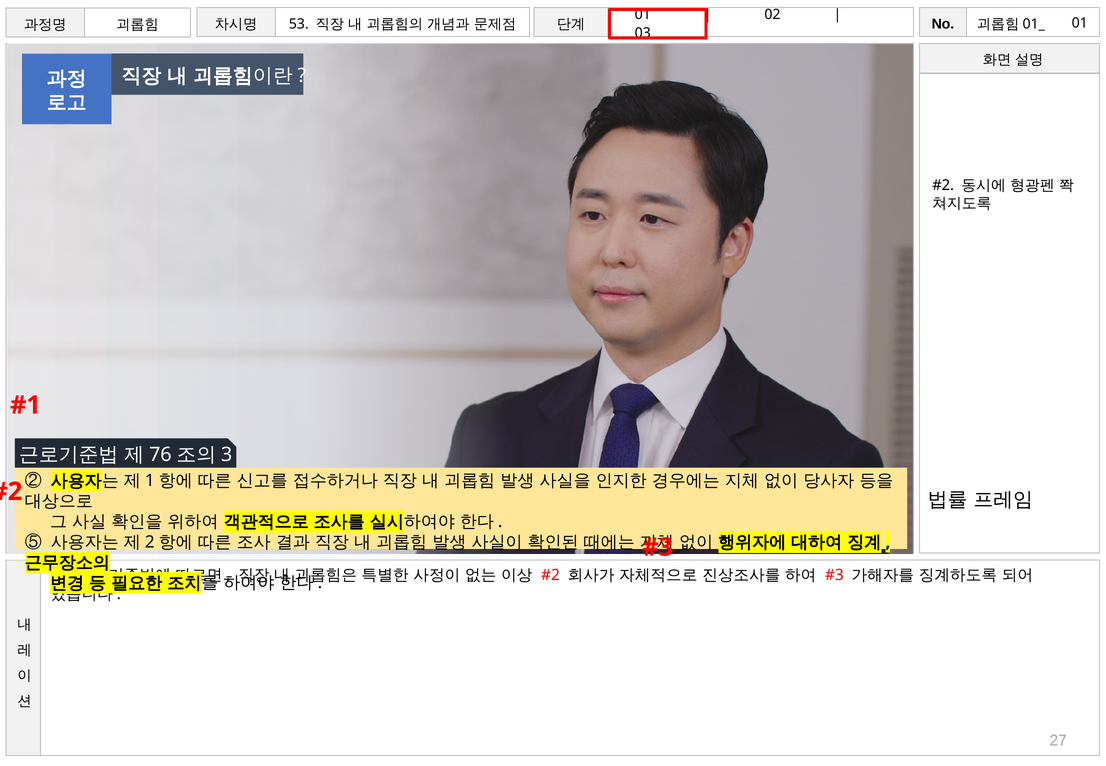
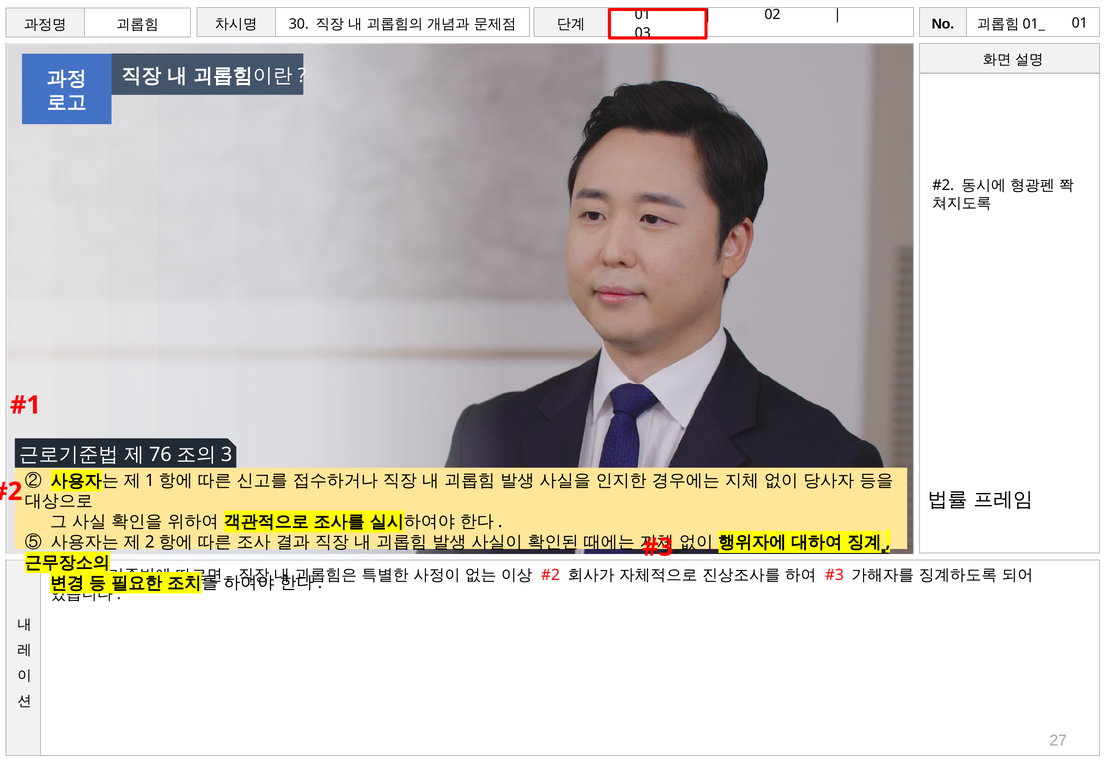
53: 53 -> 30
